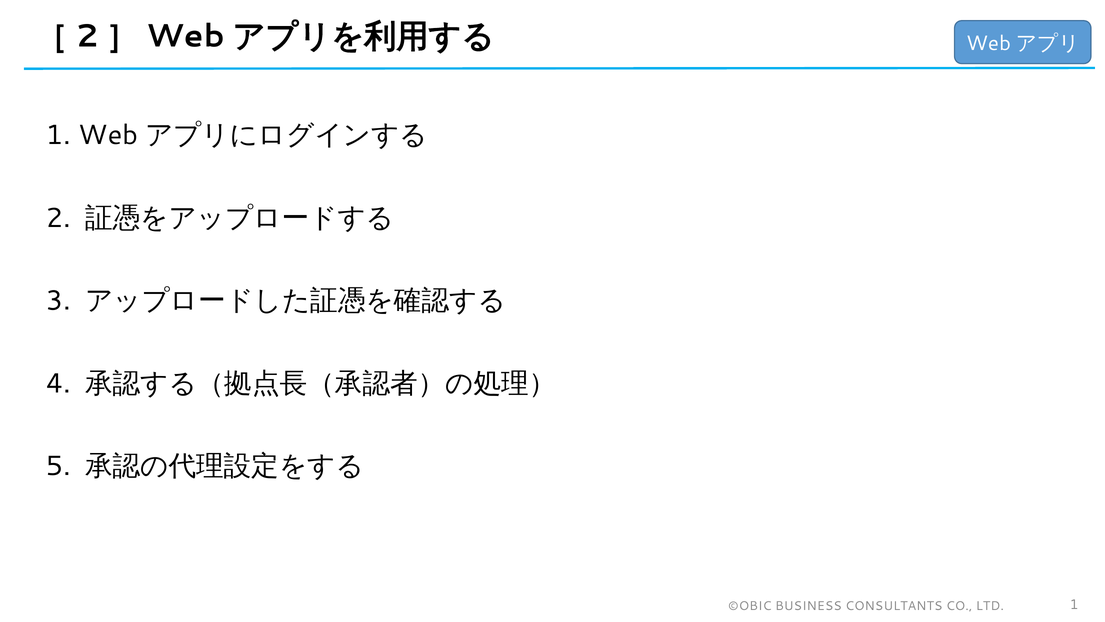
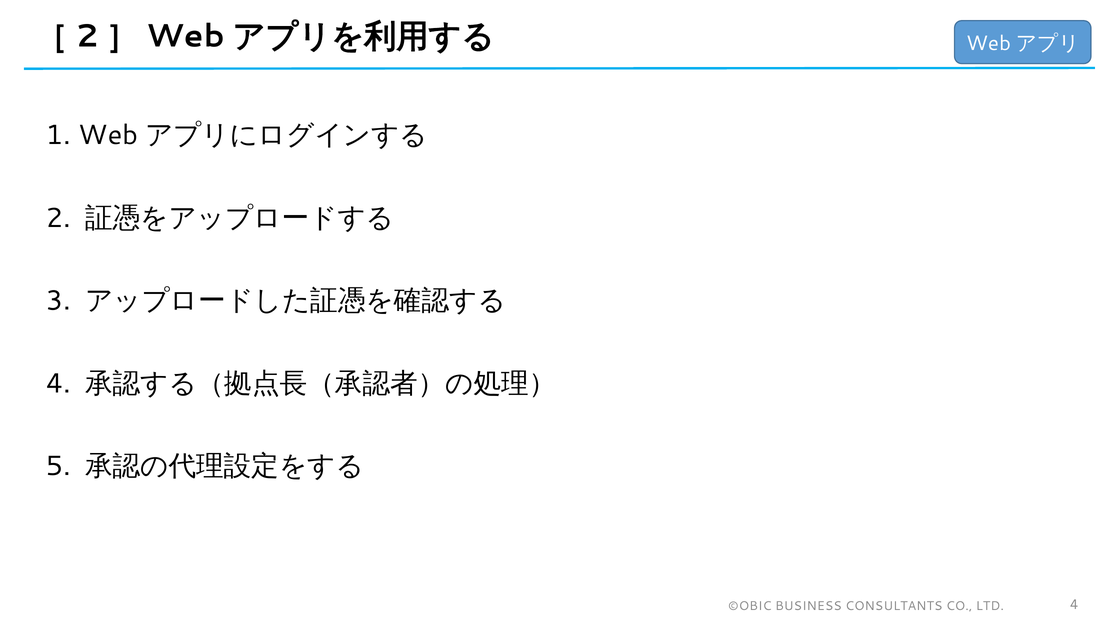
LTD 1: 1 -> 4
